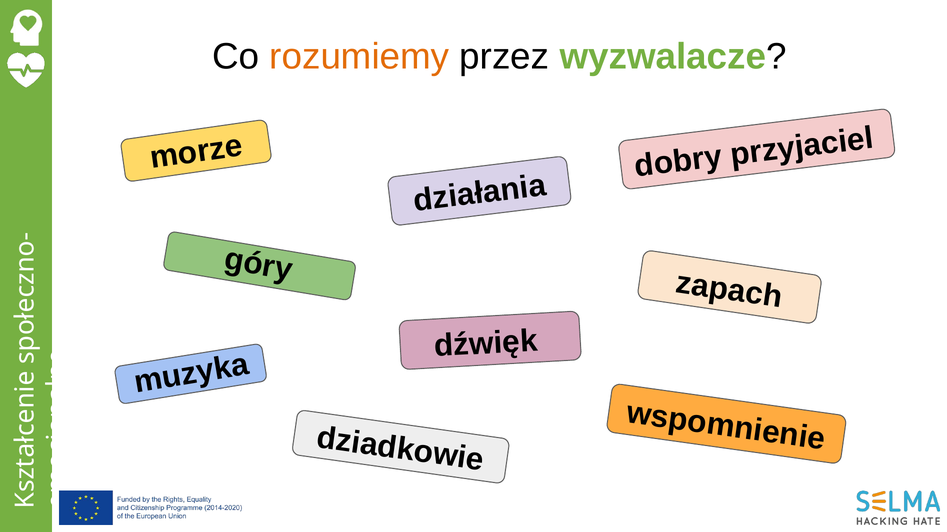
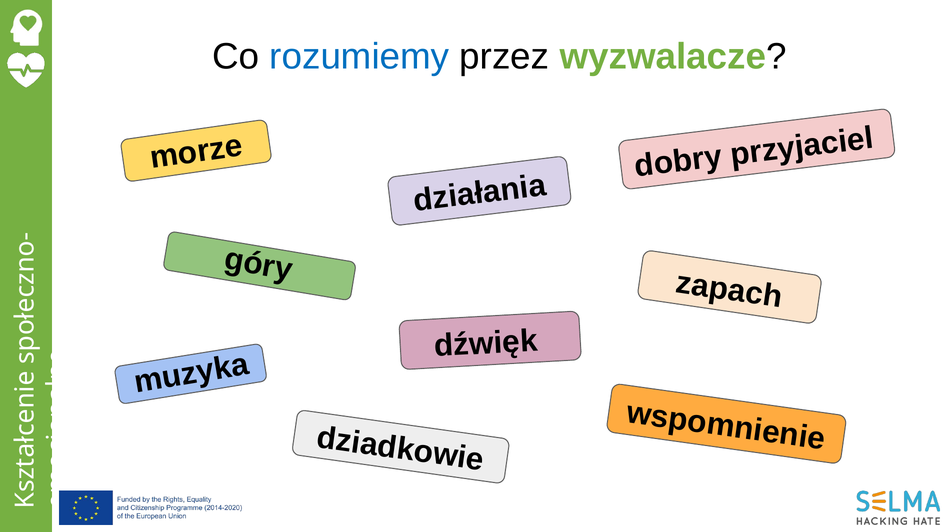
rozumiemy colour: orange -> blue
